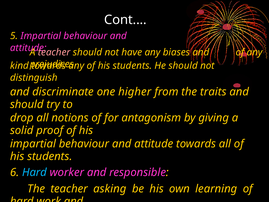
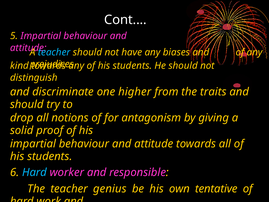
teacher at (54, 52) colour: pink -> light blue
asking: asking -> genius
own learning: learning -> tentative
